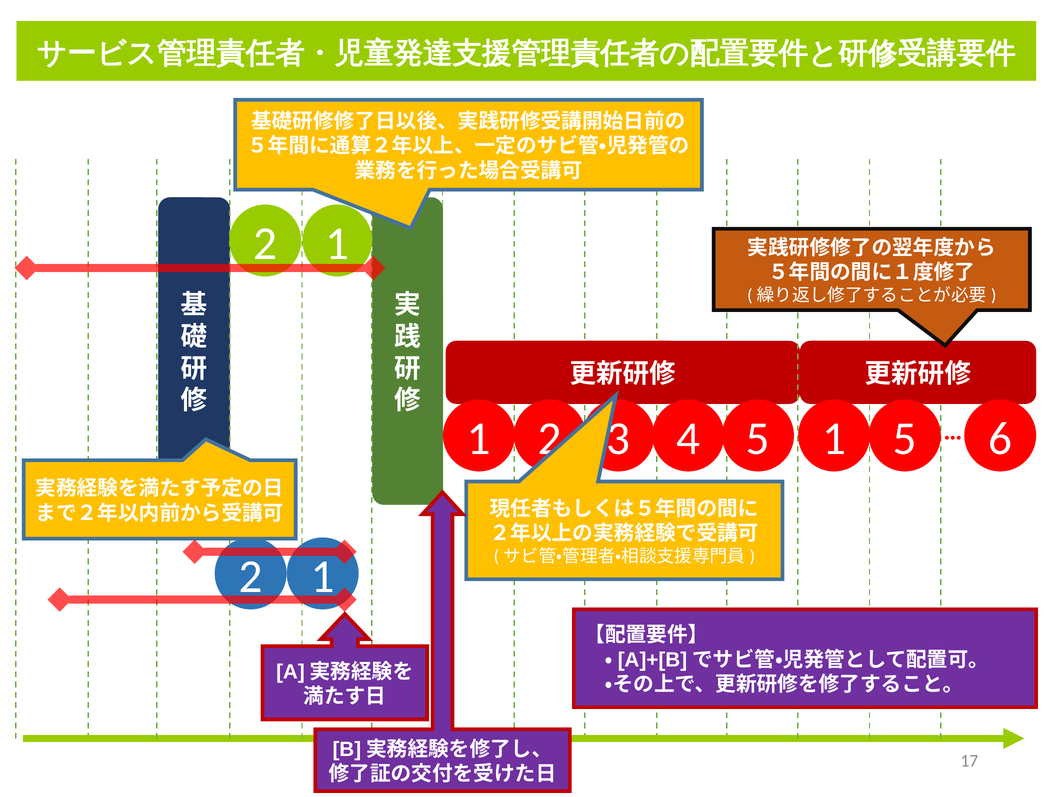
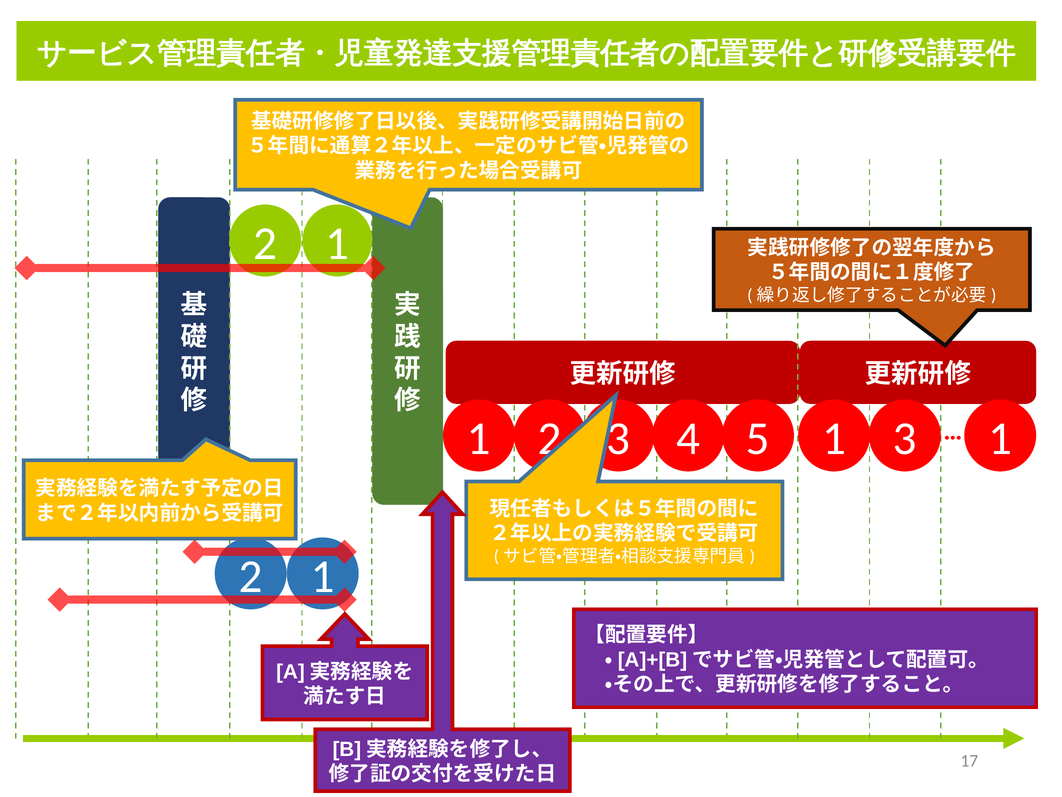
1 5: 5 -> 3
5 6: 6 -> 1
